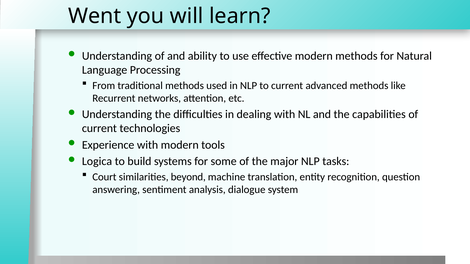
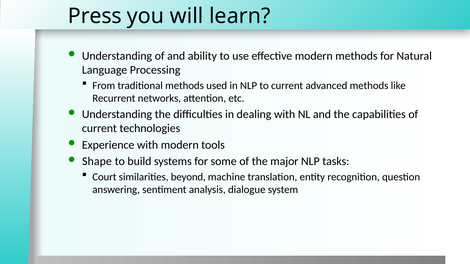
Went: Went -> Press
Logica: Logica -> Shape
